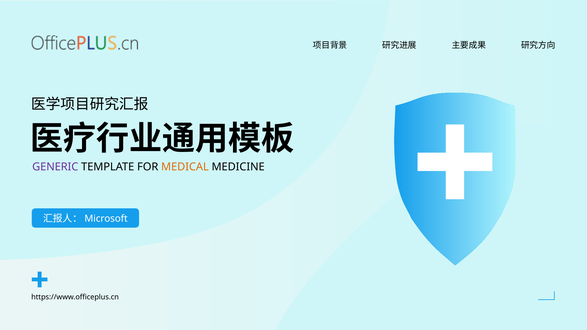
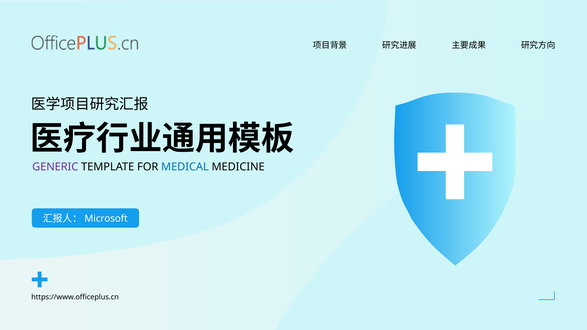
MEDICAL colour: orange -> blue
